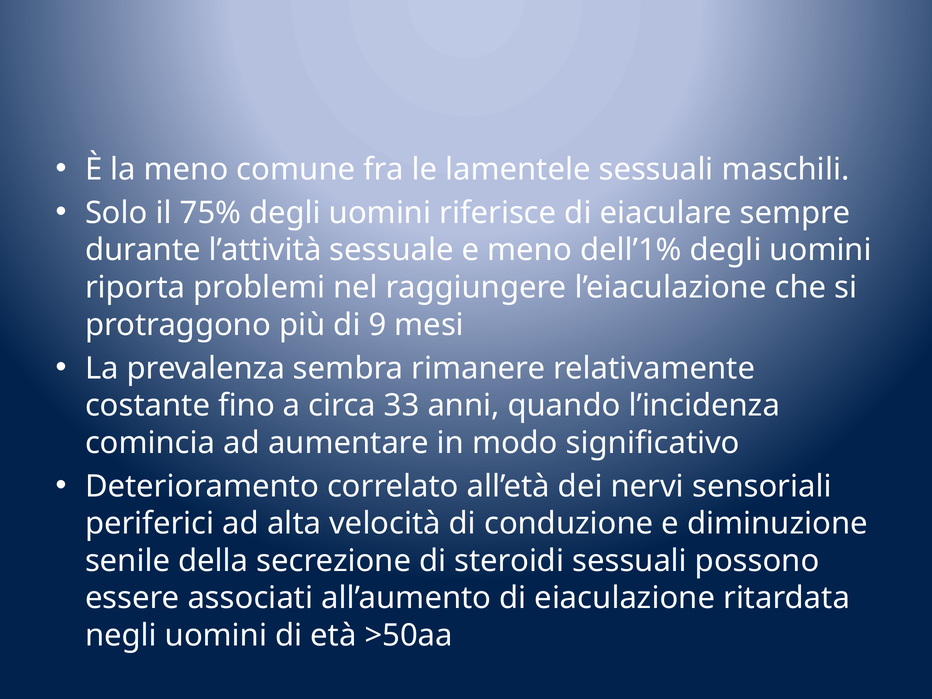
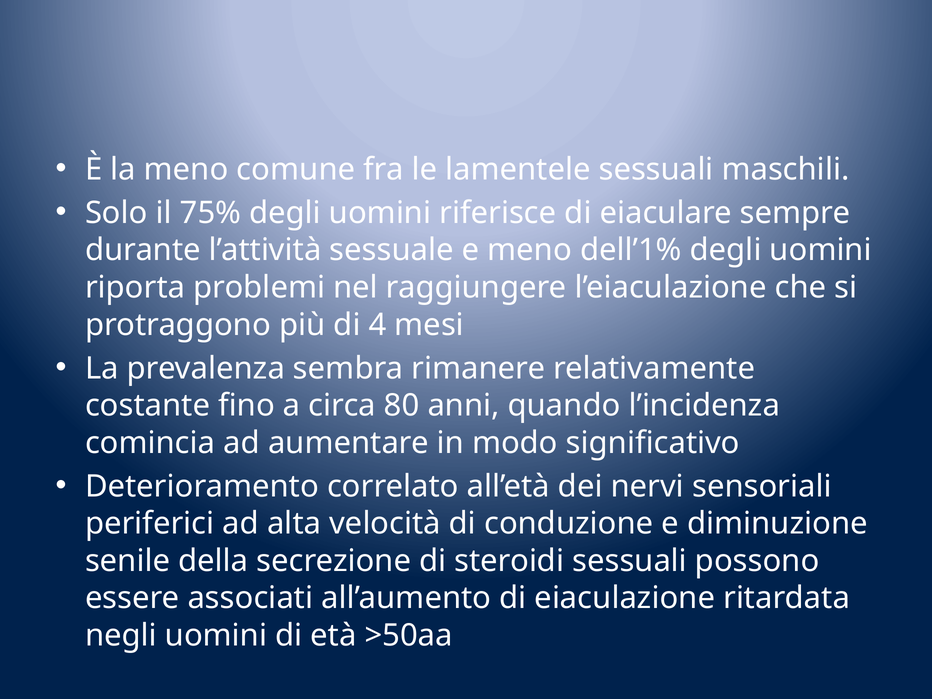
9: 9 -> 4
33: 33 -> 80
